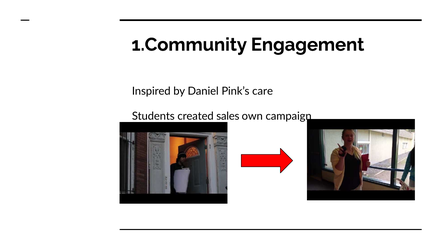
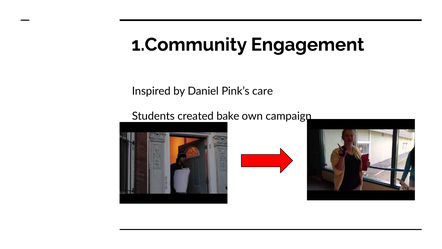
sales: sales -> bake
